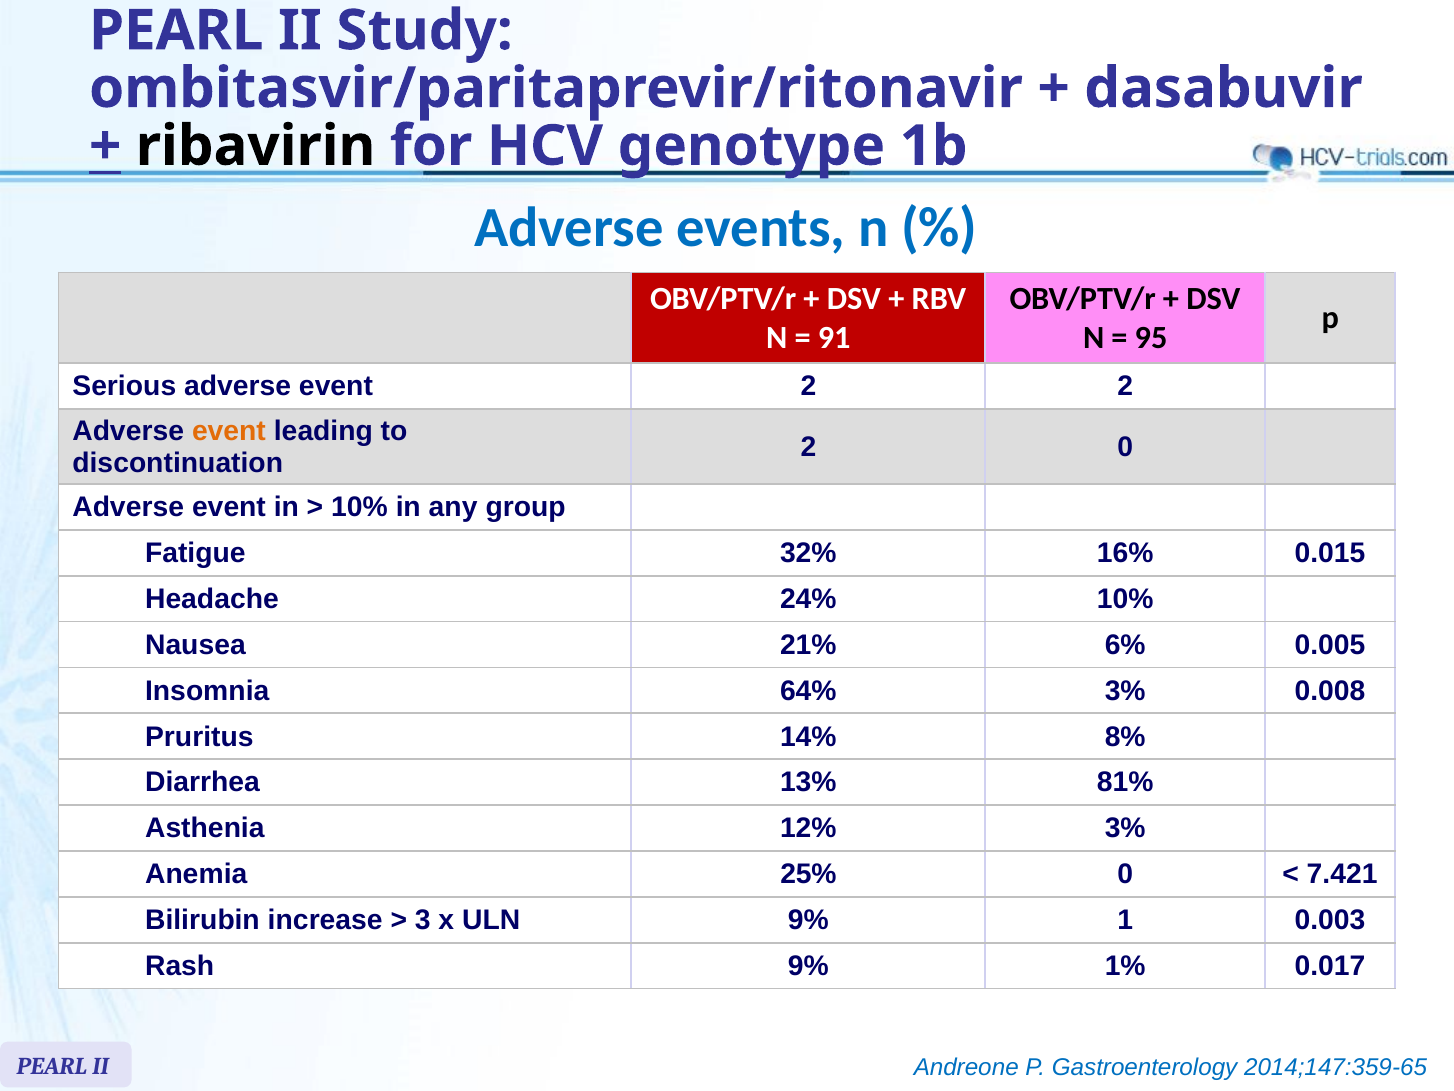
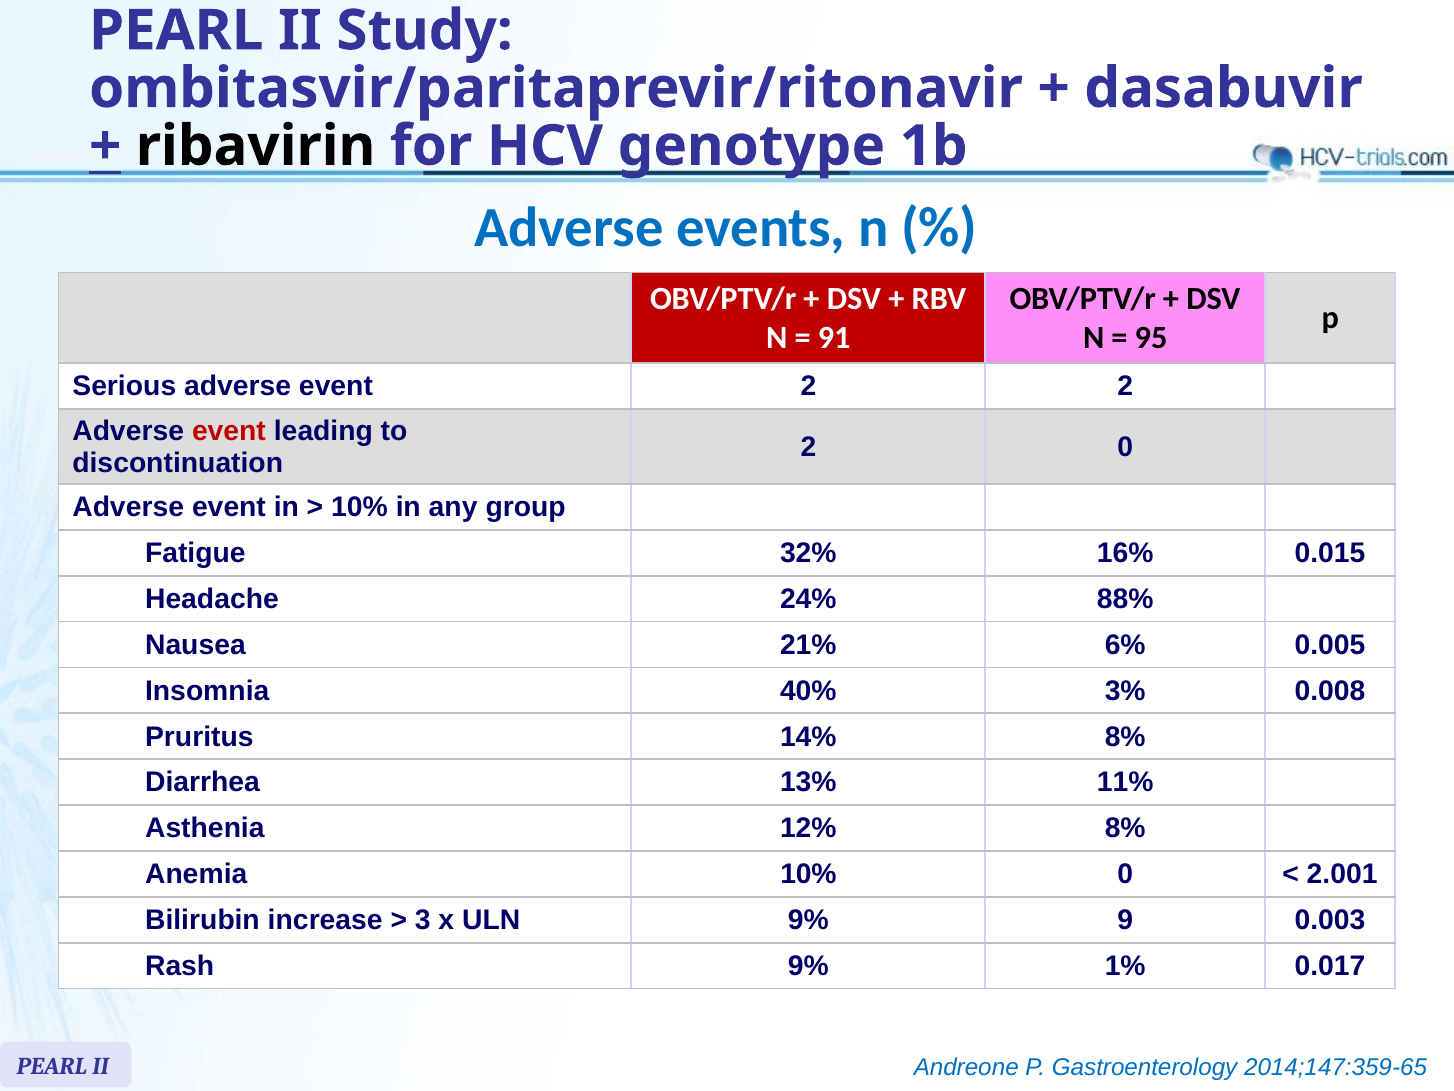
event at (229, 431) colour: orange -> red
24% 10%: 10% -> 88%
64%: 64% -> 40%
81%: 81% -> 11%
12% 3%: 3% -> 8%
Anemia 25%: 25% -> 10%
7.421: 7.421 -> 2.001
1: 1 -> 9
